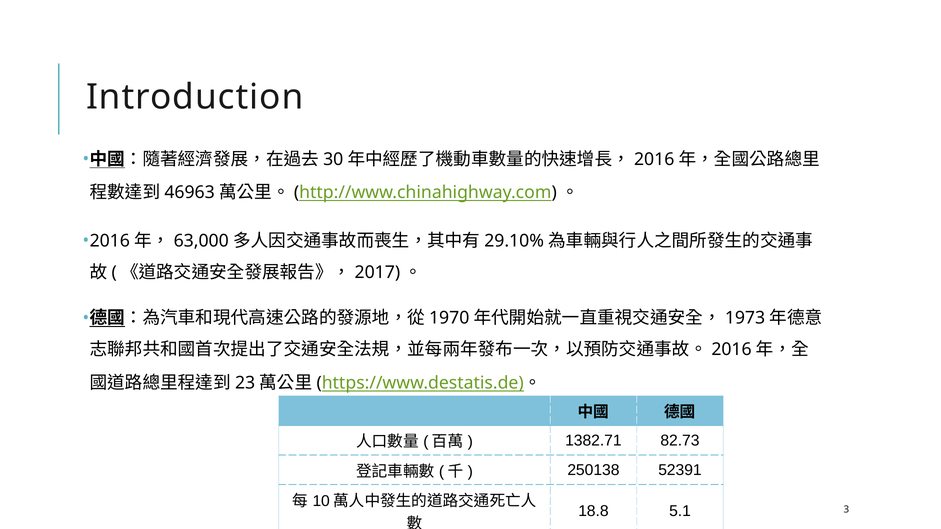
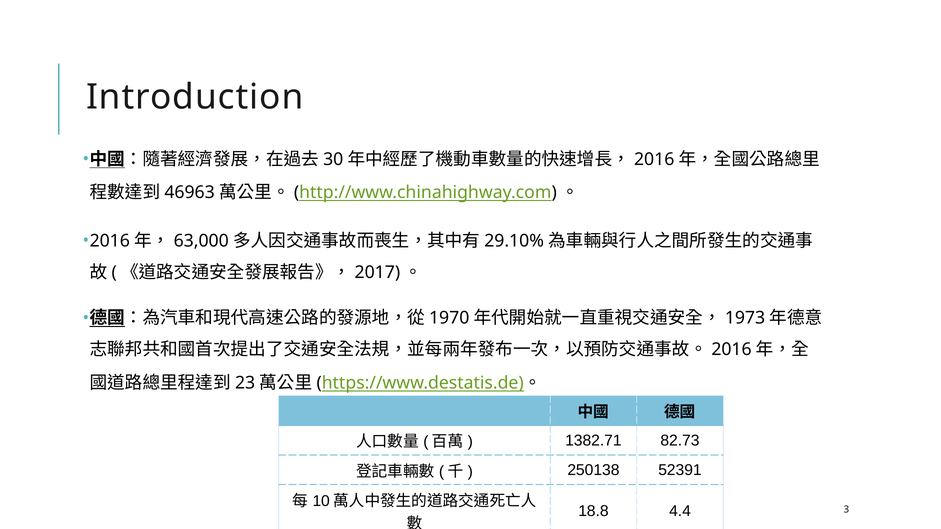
5.1: 5.1 -> 4.4
